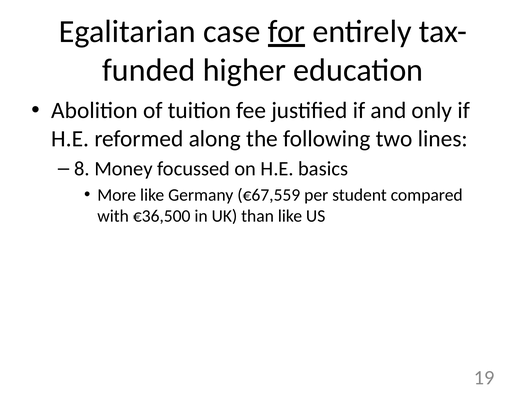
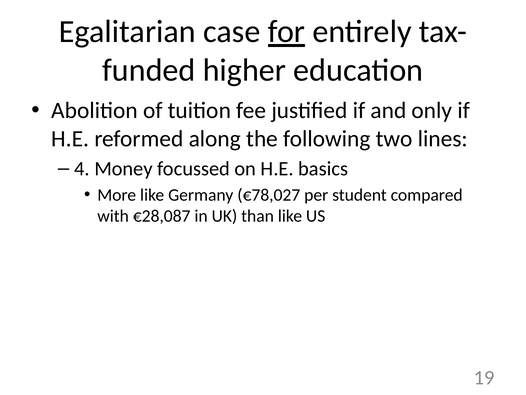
8: 8 -> 4
€67,559: €67,559 -> €78,027
€36,500: €36,500 -> €28,087
